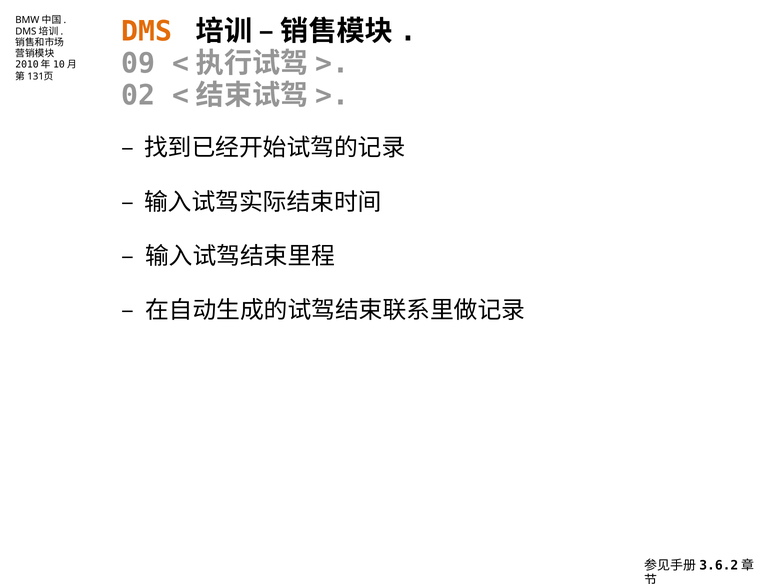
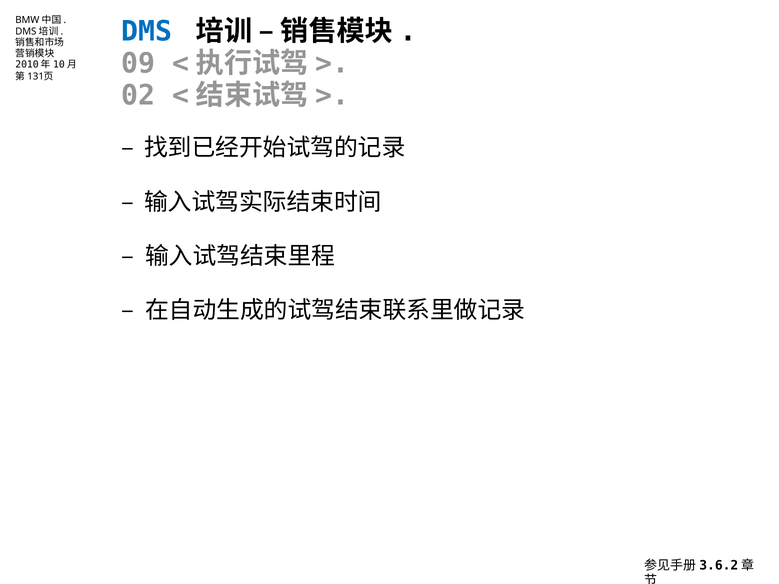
DMS colour: orange -> blue
